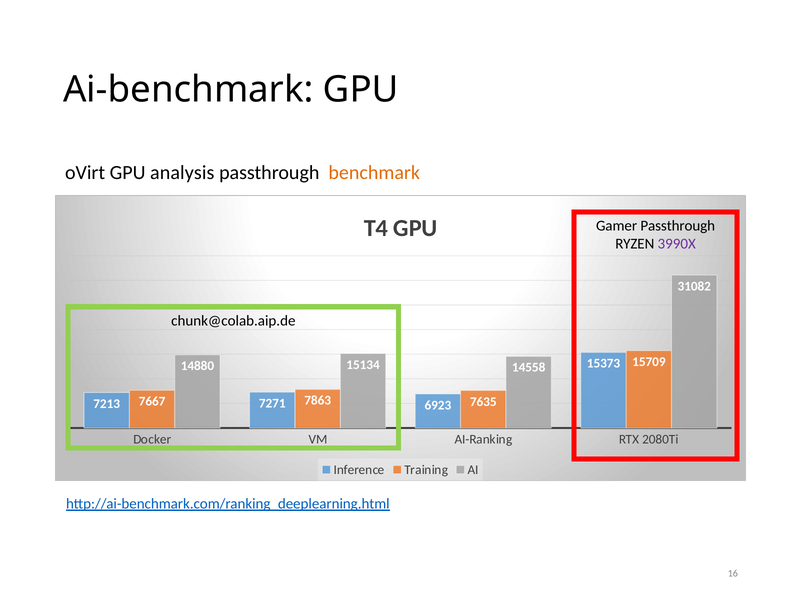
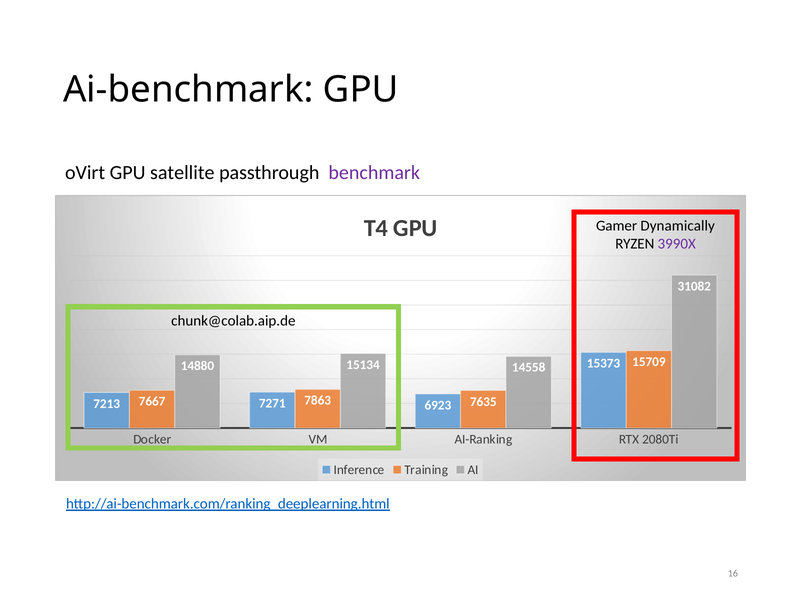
analysis: analysis -> satellite
benchmark colour: orange -> purple
Gamer Passthrough: Passthrough -> Dynamically
